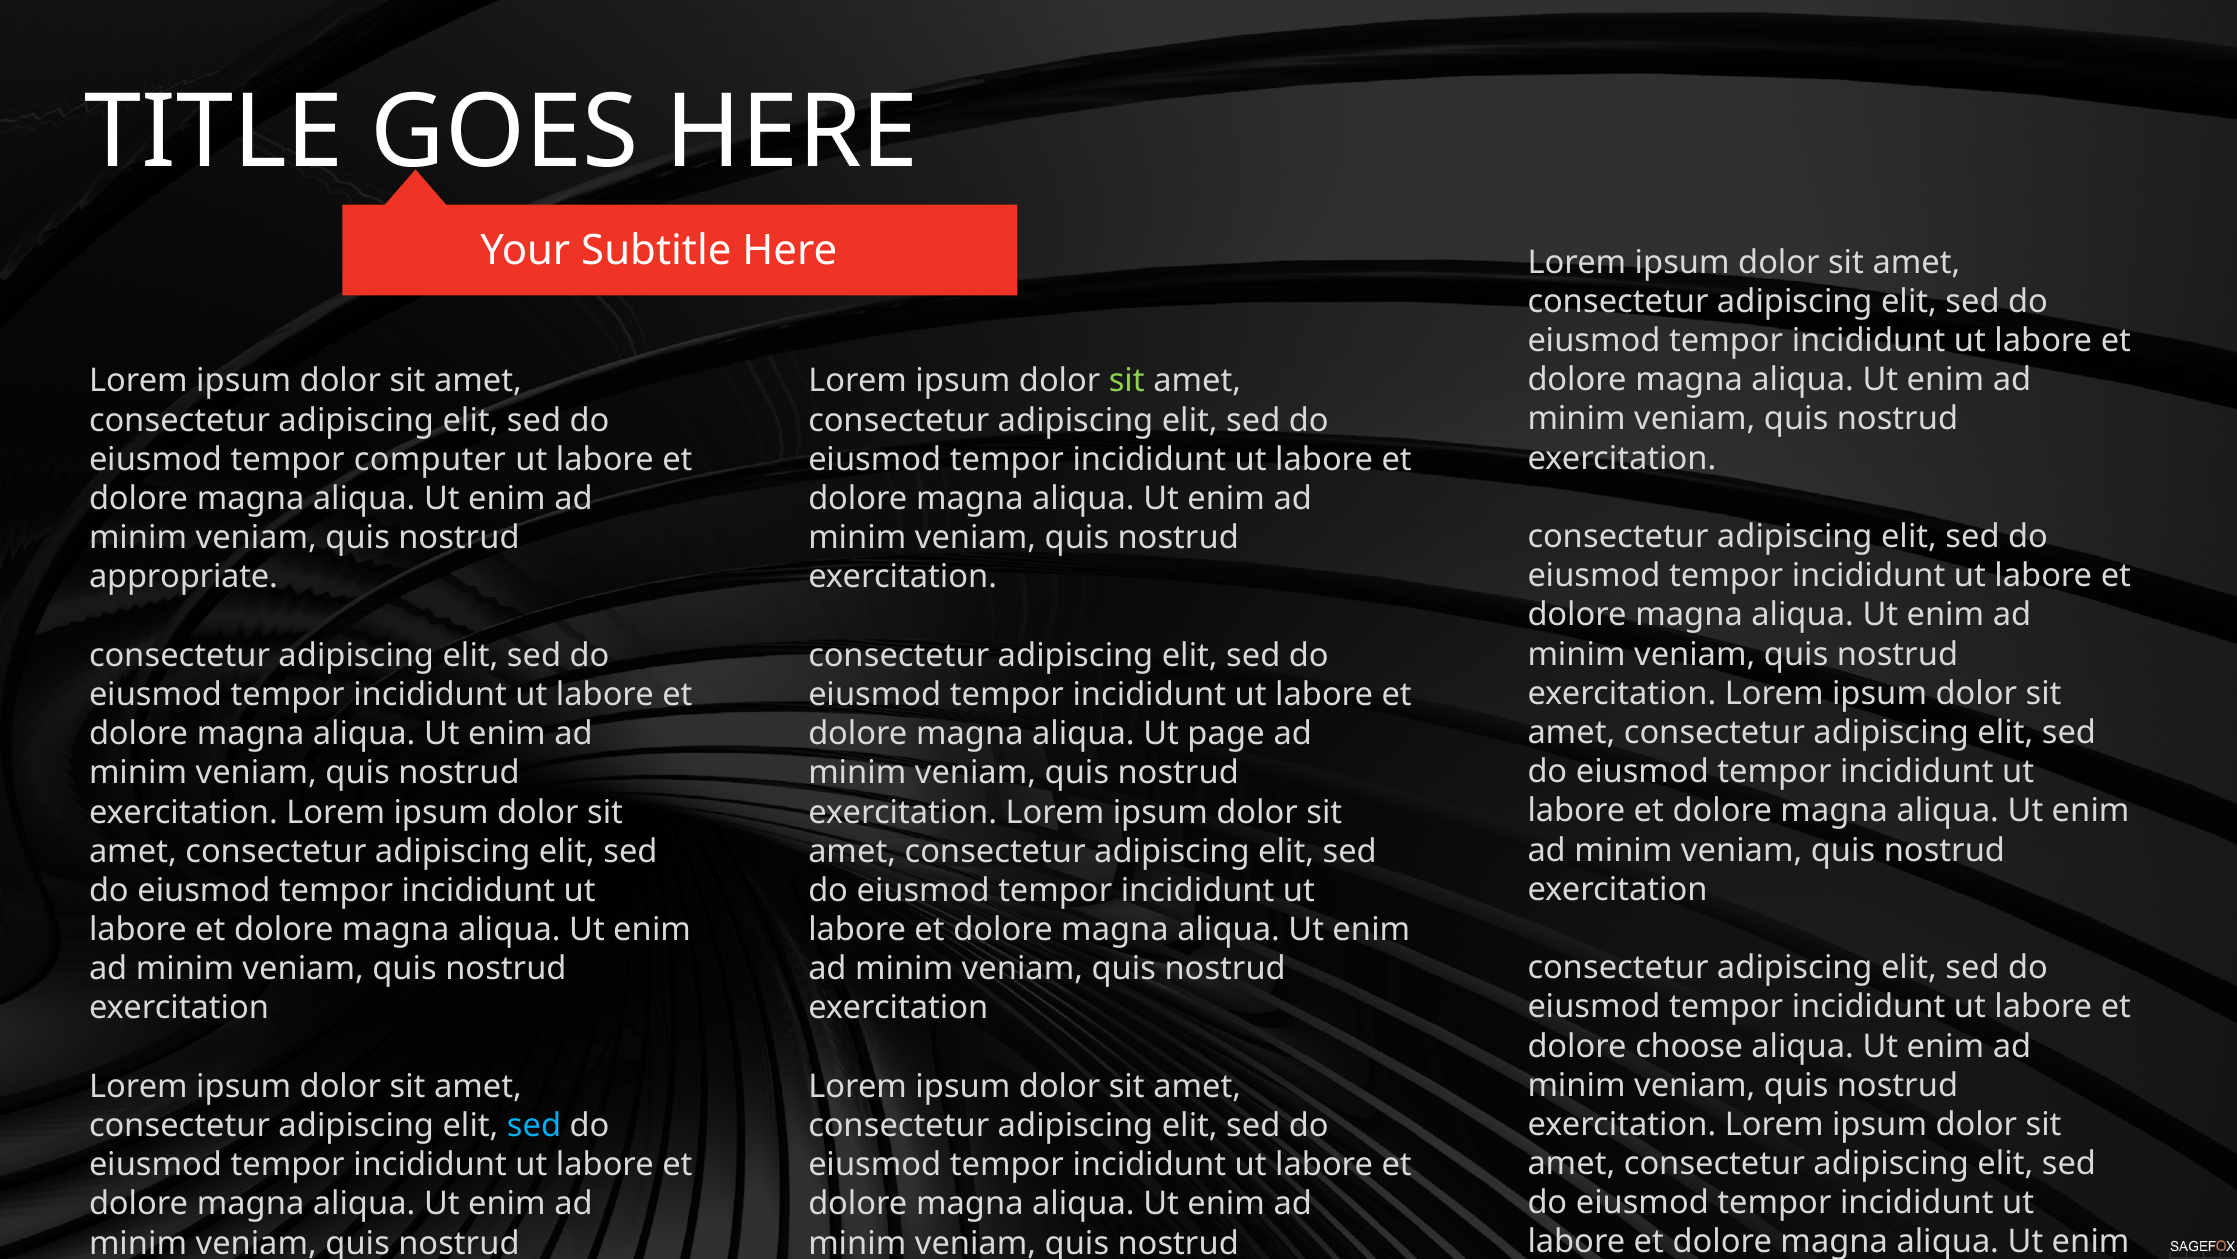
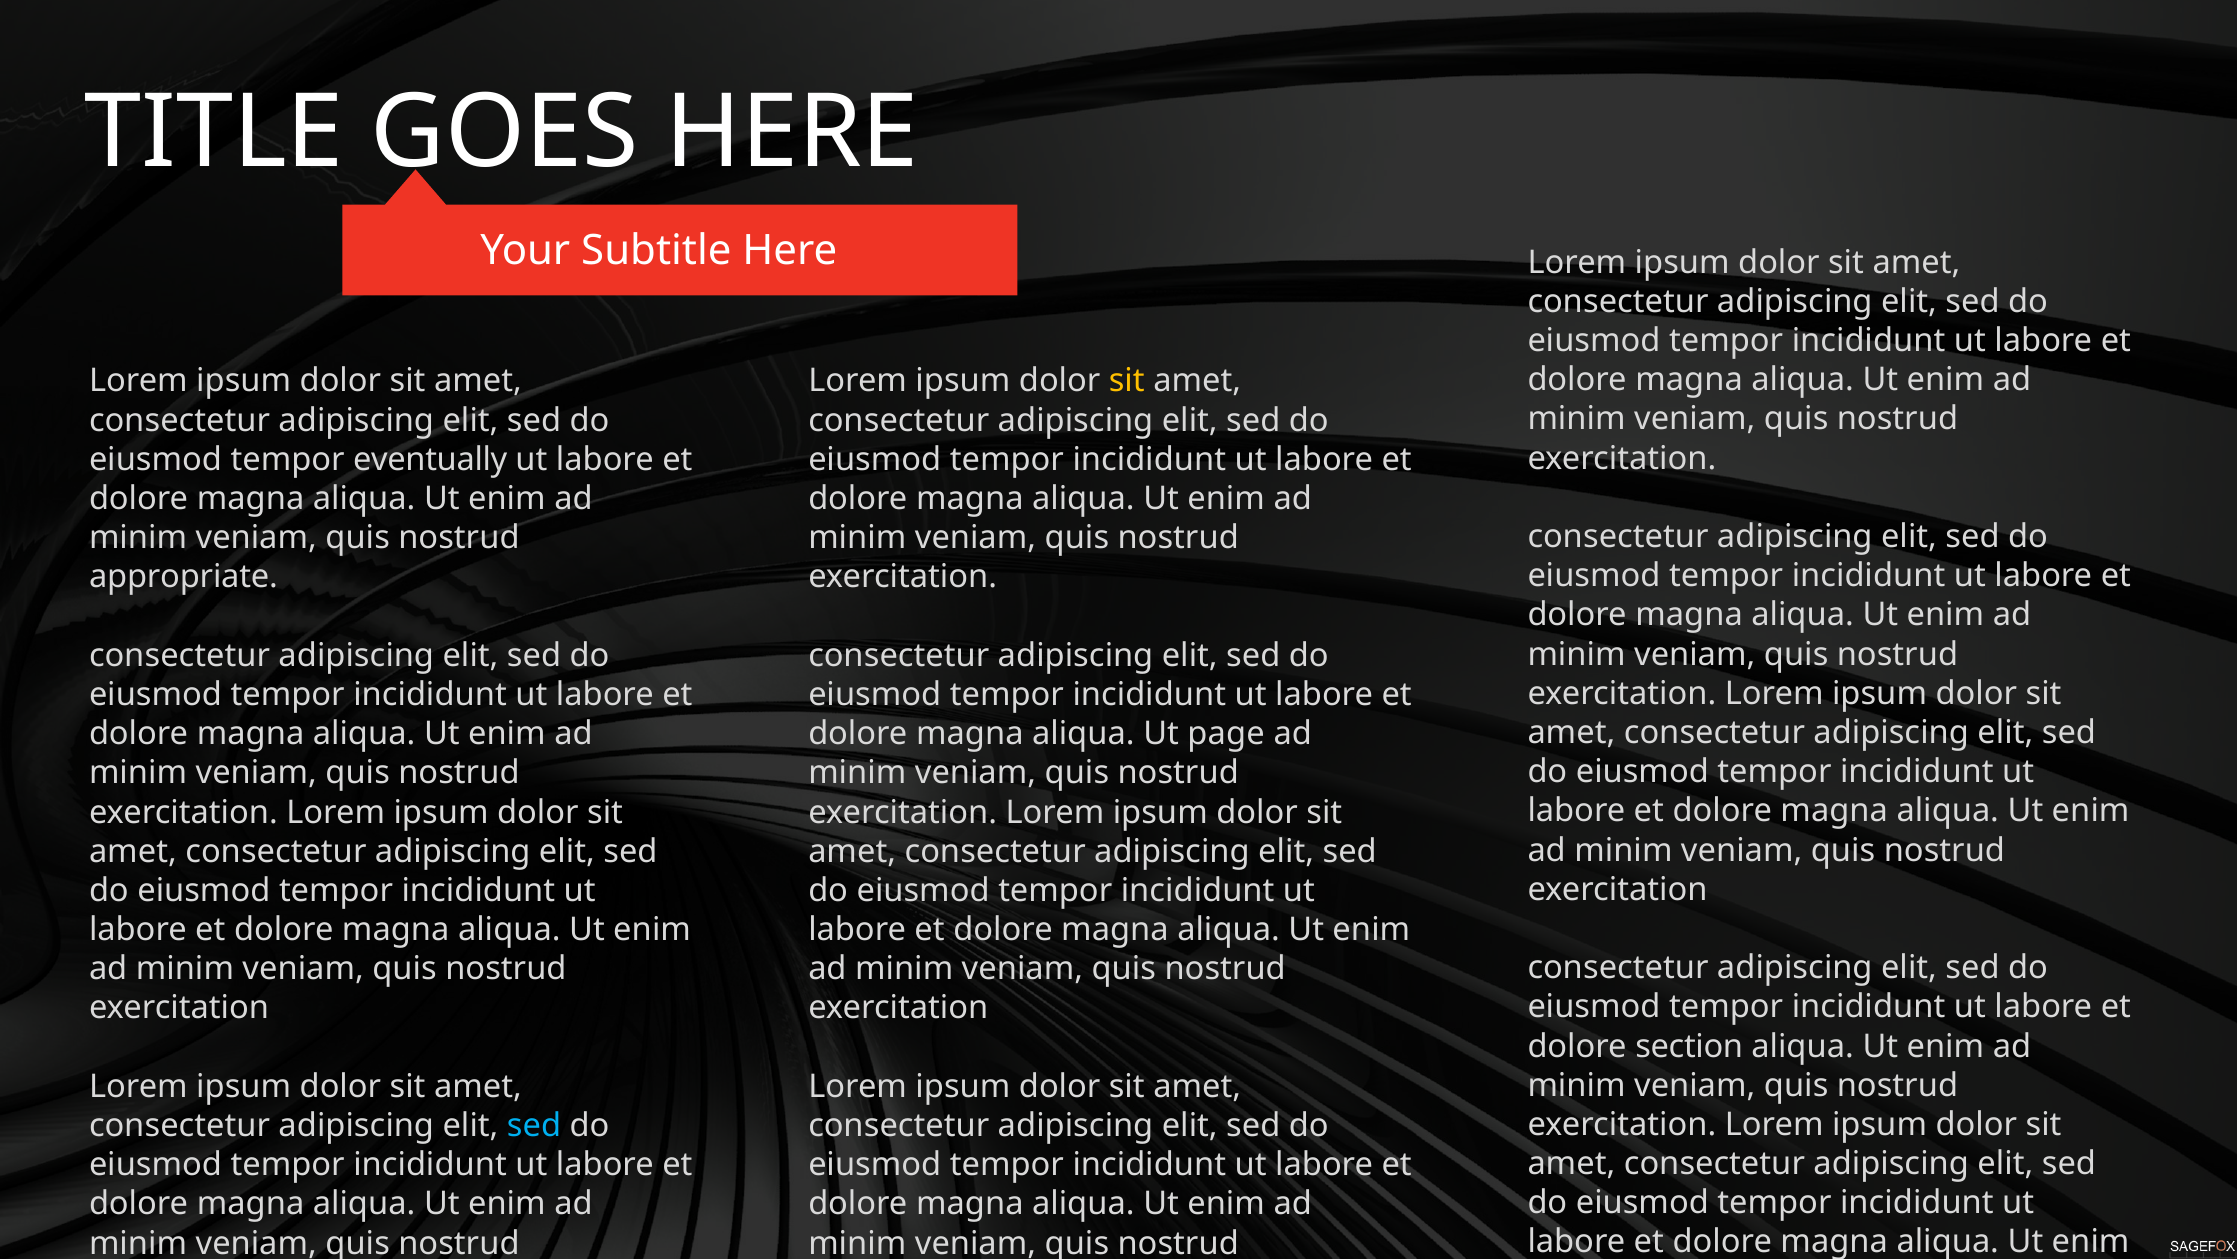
sit at (1127, 381) colour: light green -> yellow
computer: computer -> eventually
choose: choose -> section
